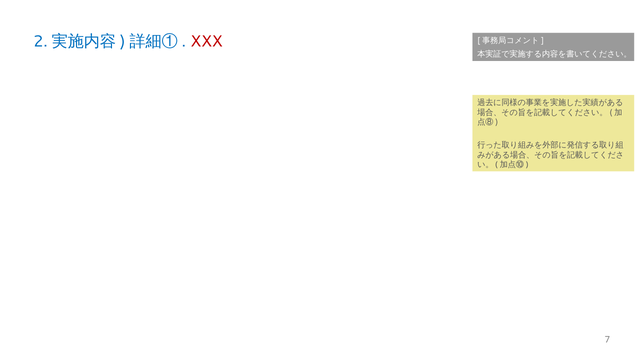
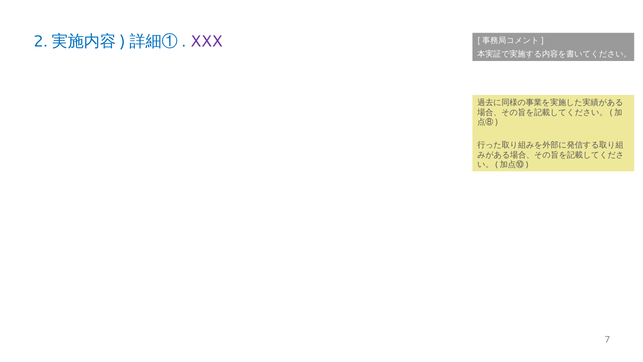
XXX colour: red -> purple
